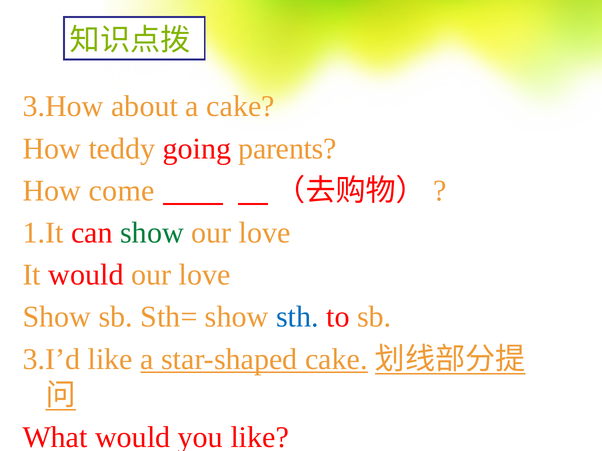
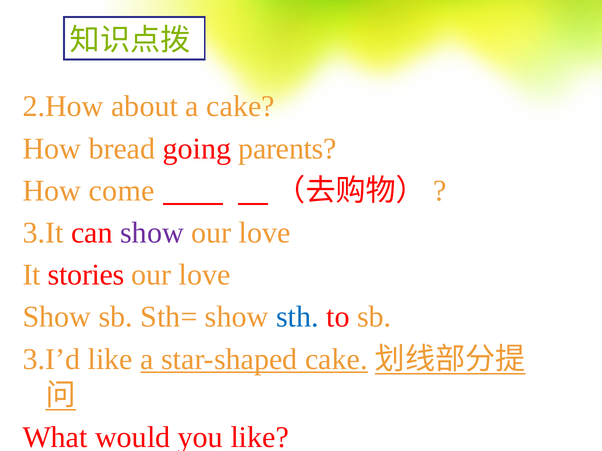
3.How: 3.How -> 2.How
teddy: teddy -> bread
1.It: 1.It -> 3.It
show at (152, 233) colour: green -> purple
It would: would -> stories
